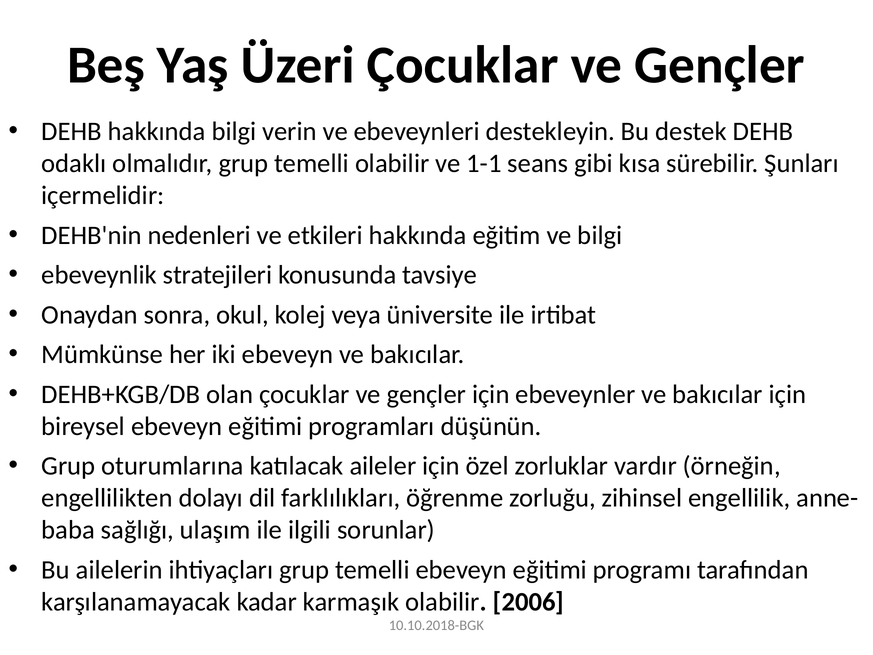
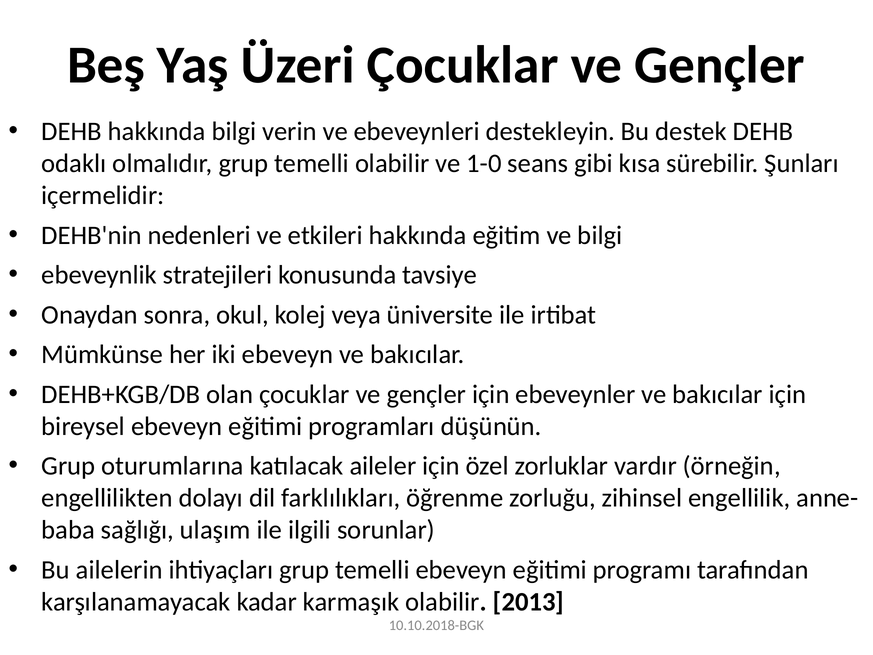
1-1: 1-1 -> 1-0
2006: 2006 -> 2013
